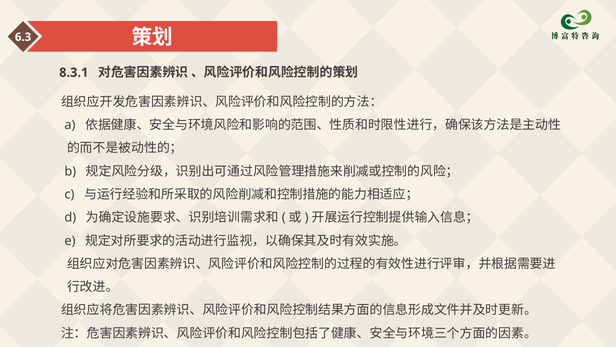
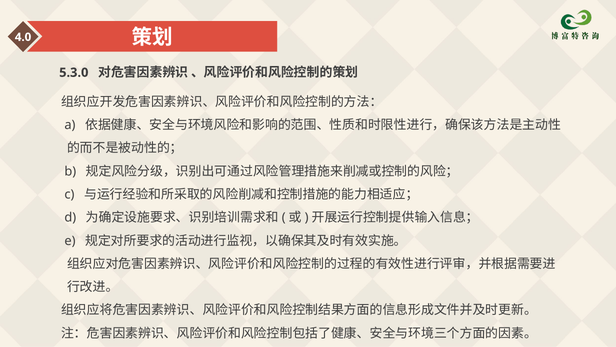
6.3: 6.3 -> 4.0
8.3.1: 8.3.1 -> 5.3.0
